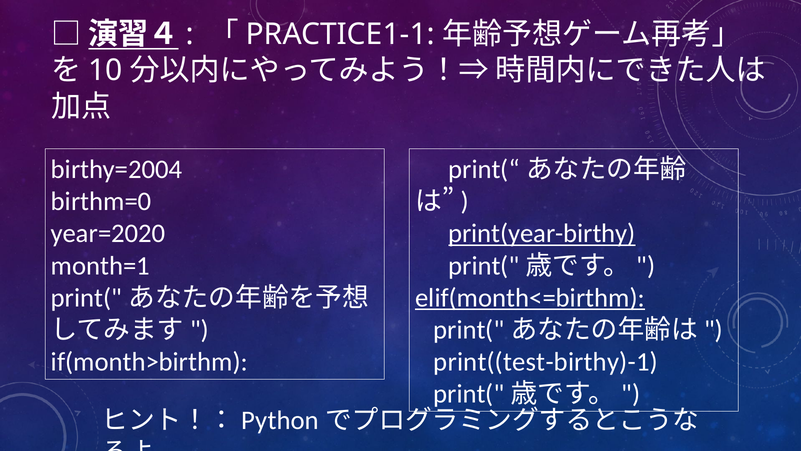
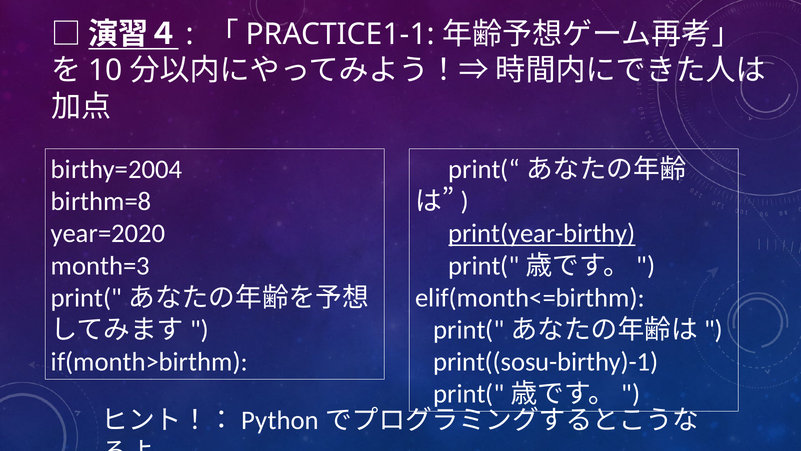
birthm=0: birthm=0 -> birthm=8
month=1: month=1 -> month=3
elif(month<=birthm underline: present -> none
print((test-birthy)-1: print((test-birthy)-1 -> print((sosu-birthy)-1
